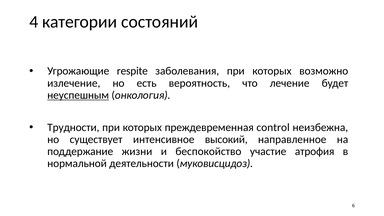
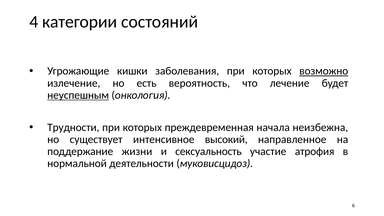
respite: respite -> кишки
возможно underline: none -> present
control: control -> начала
беспокойство: беспокойство -> сексуальность
